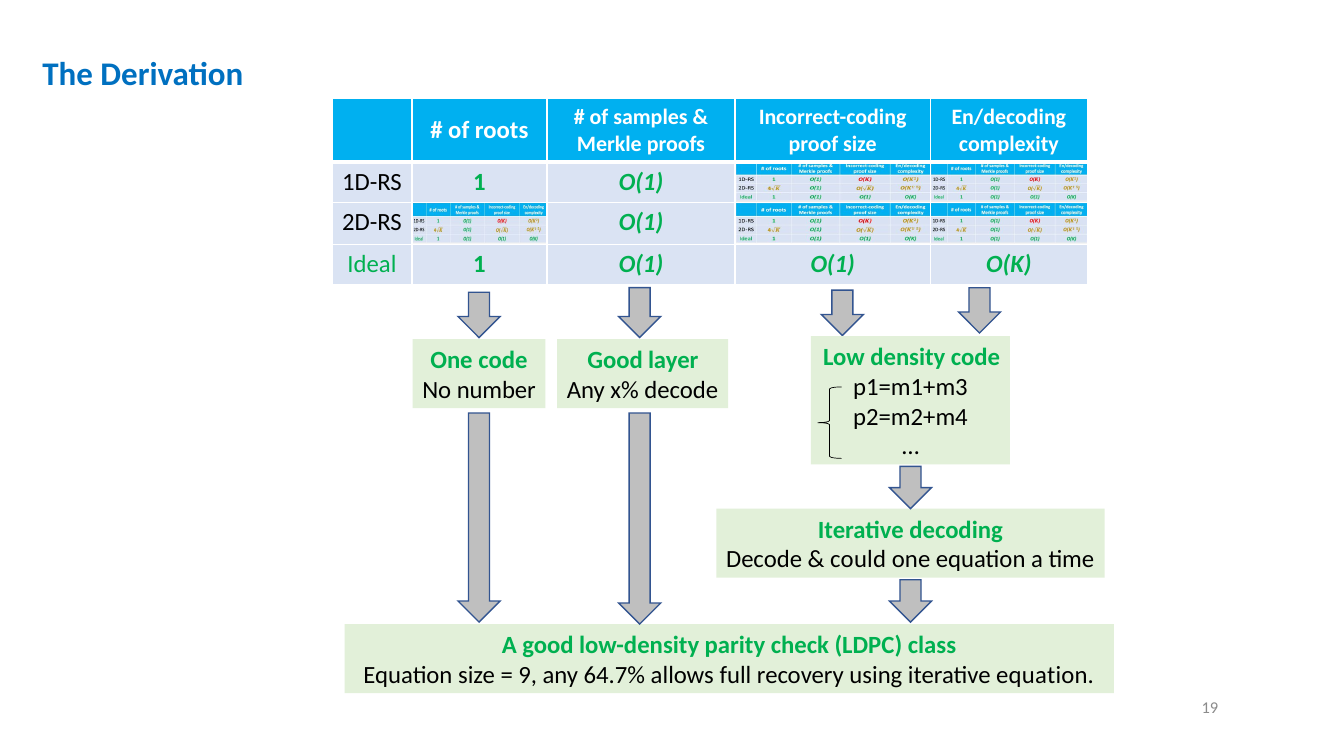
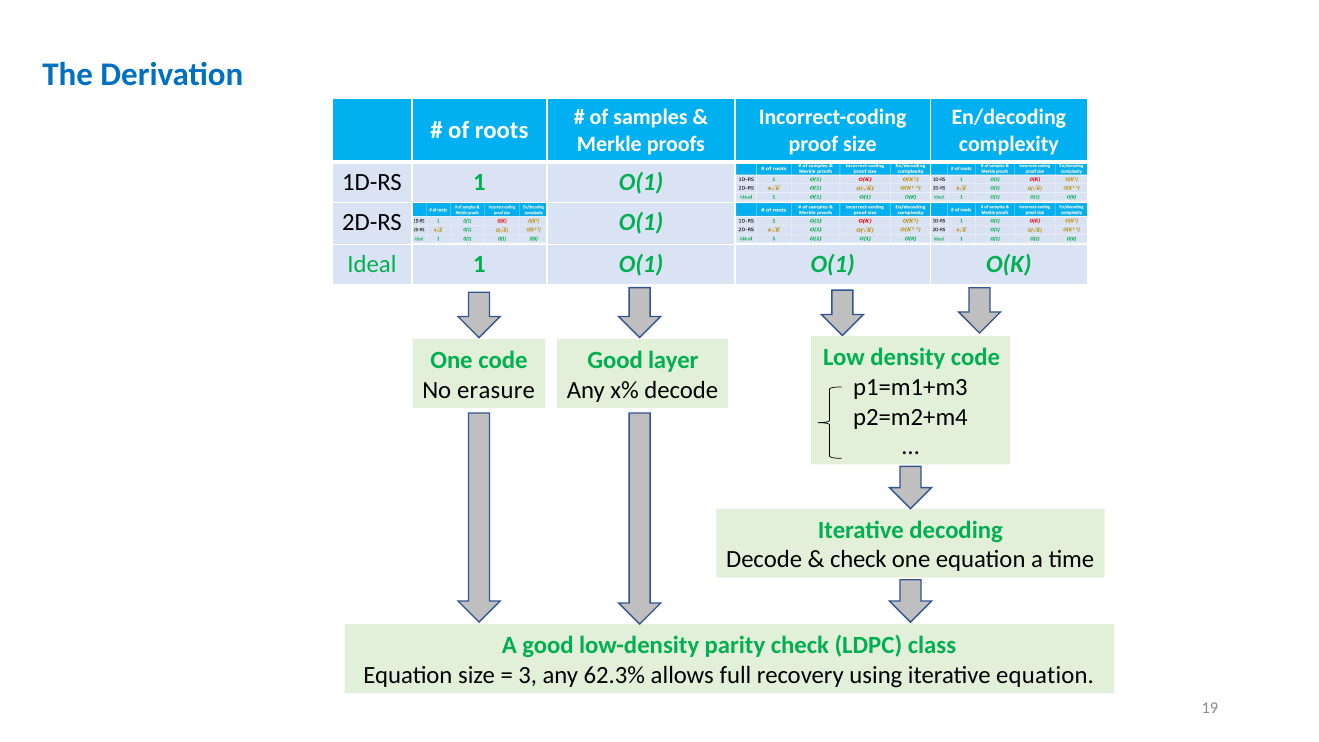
number: number -> erasure
could at (858, 560): could -> check
9: 9 -> 3
64.7%: 64.7% -> 62.3%
